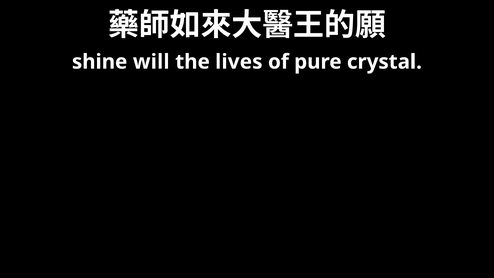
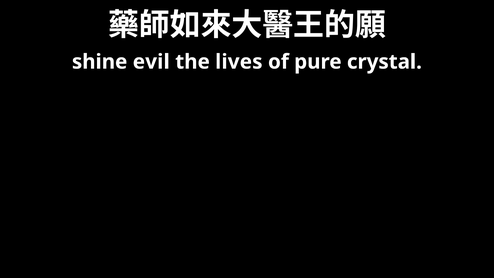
will: will -> evil
